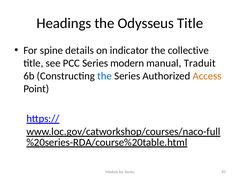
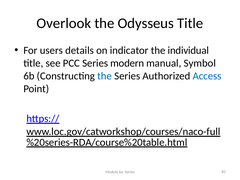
Headings: Headings -> Overlook
spine: spine -> users
collective: collective -> individual
Traduit: Traduit -> Symbol
Access colour: orange -> blue
